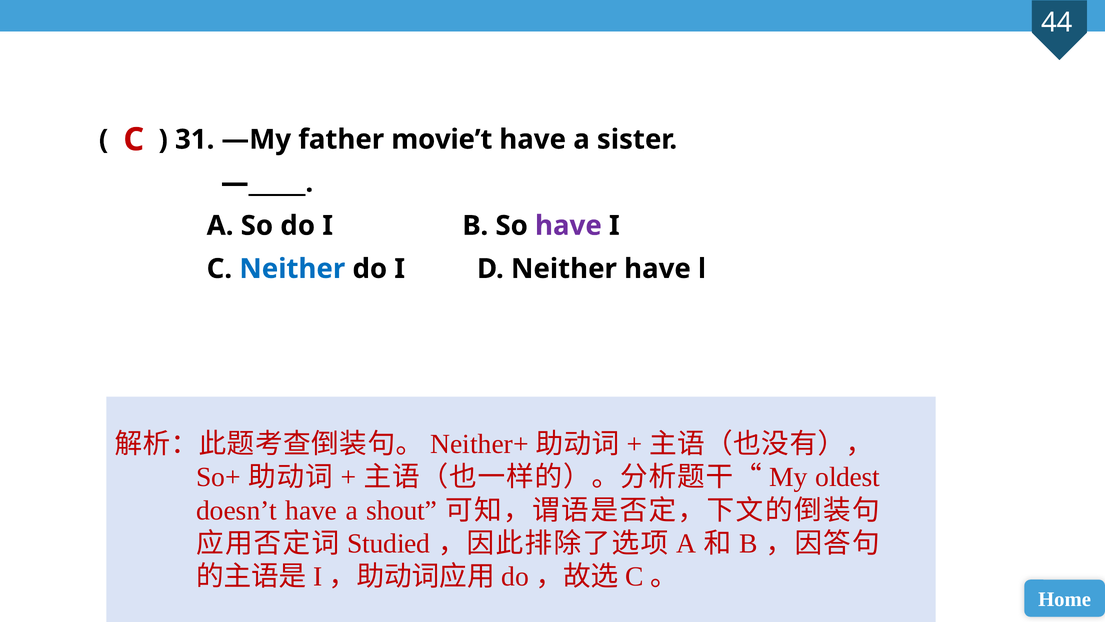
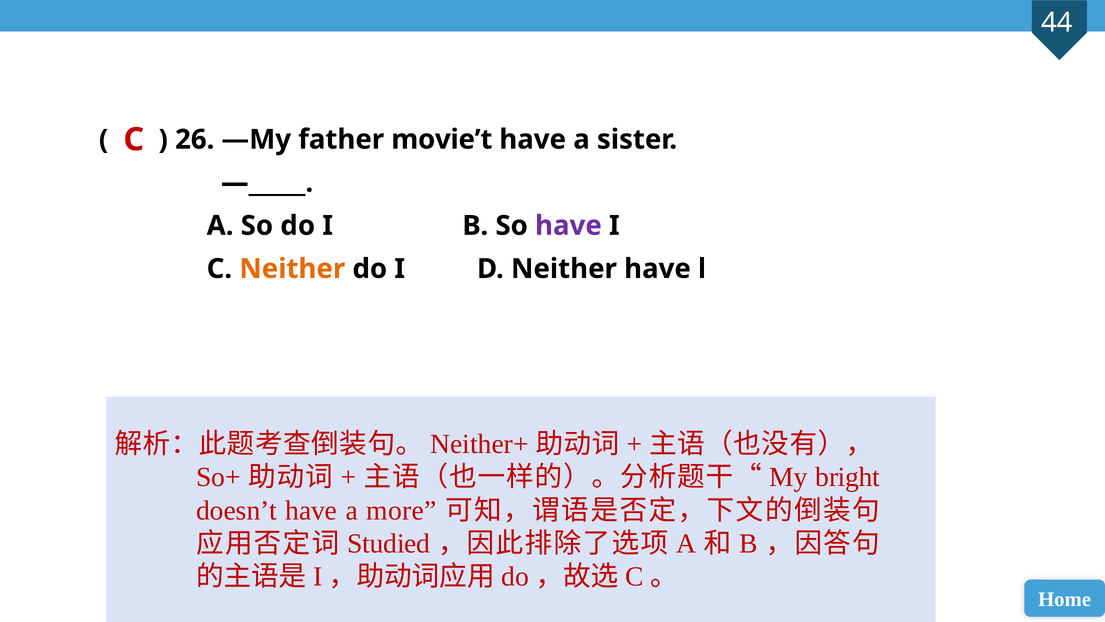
31: 31 -> 26
Neither at (292, 269) colour: blue -> orange
oldest: oldest -> bright
shout: shout -> more
